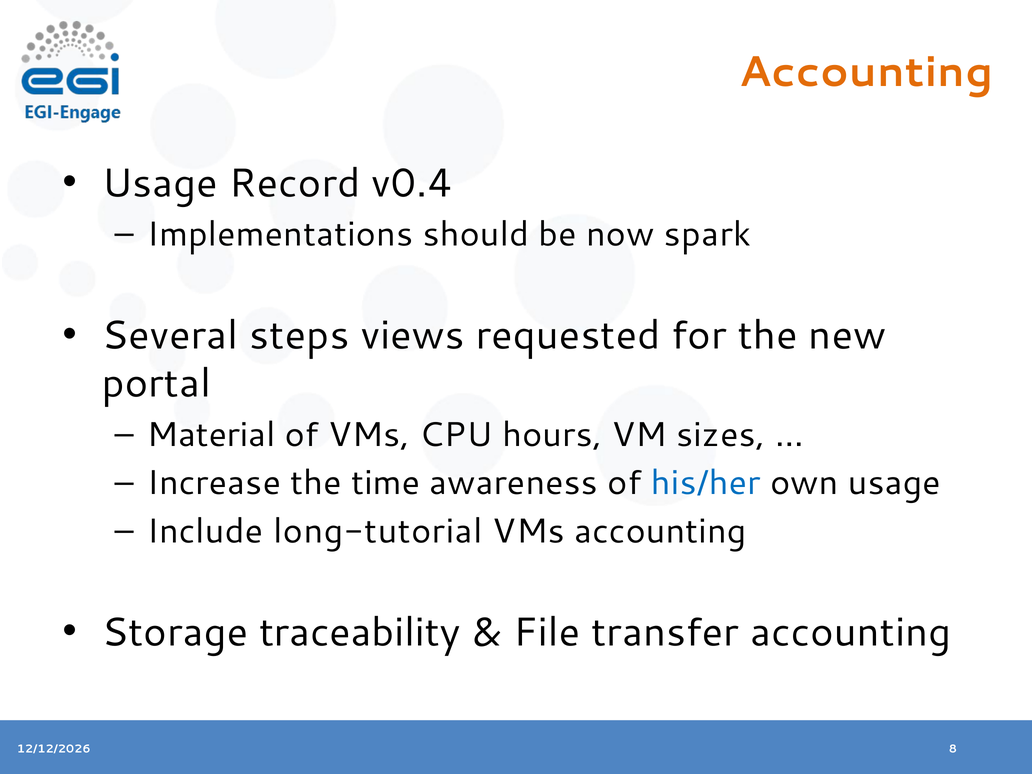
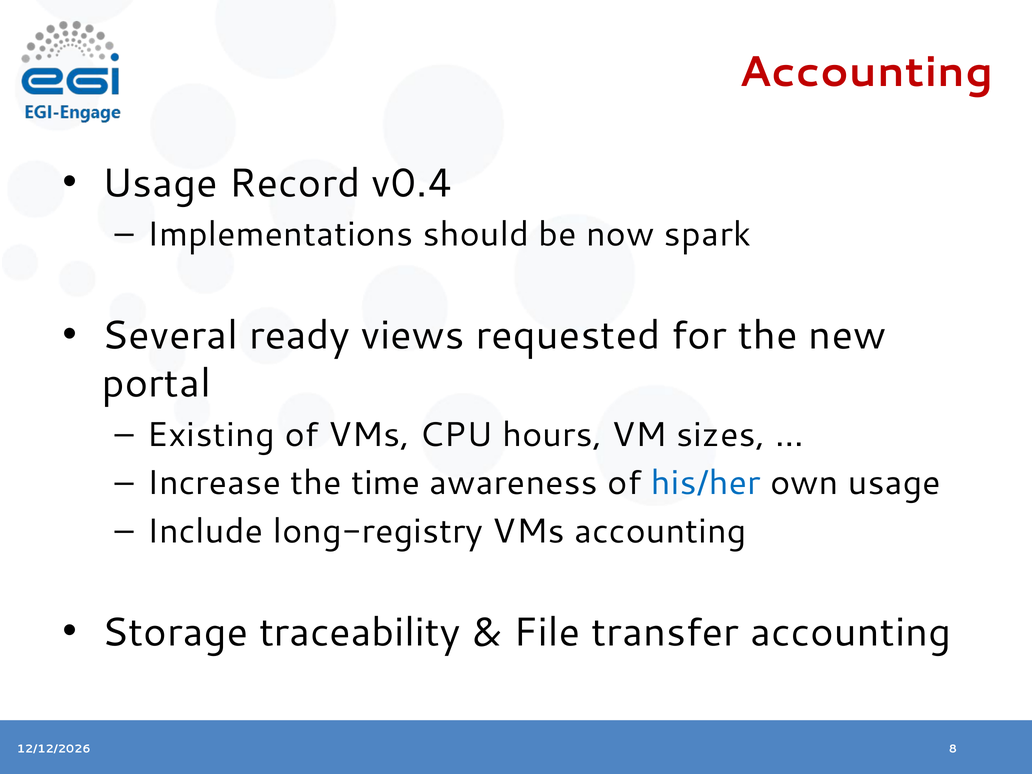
Accounting at (866, 72) colour: orange -> red
steps: steps -> ready
Material: Material -> Existing
long-tutorial: long-tutorial -> long-registry
